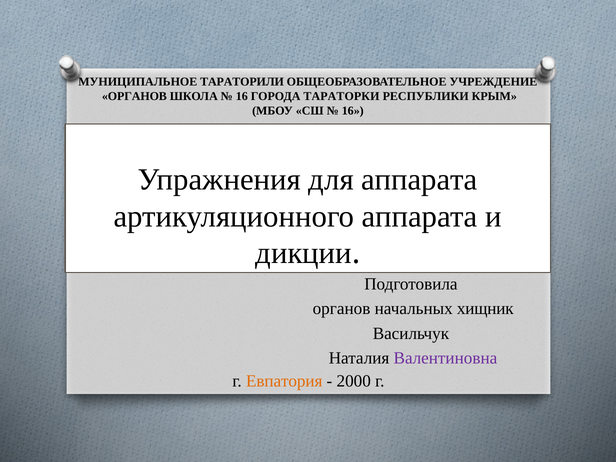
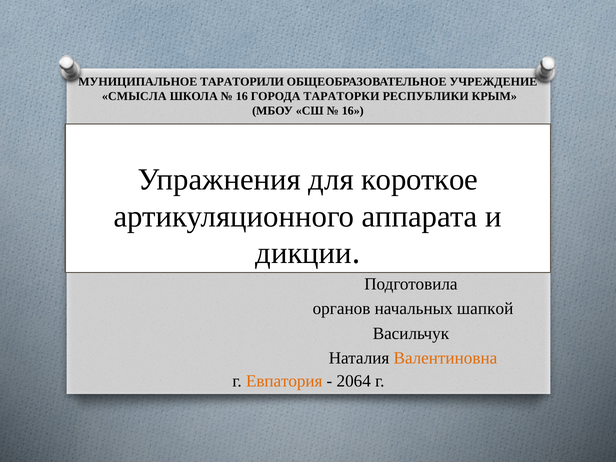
ОРГАНОВ at (134, 96): ОРГАНОВ -> СМЫСЛА
для аппарата: аппарата -> короткое
хищник: хищник -> шапкой
Валентиновна colour: purple -> orange
2000: 2000 -> 2064
